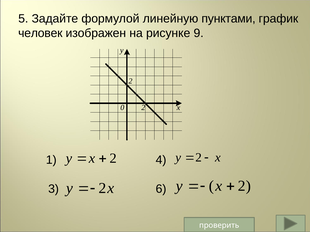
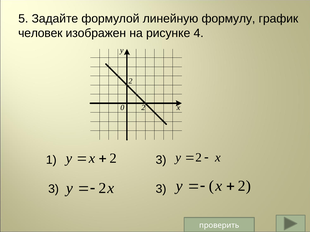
пунктами: пунктами -> формулу
9: 9 -> 4
1 4: 4 -> 3
6 at (161, 189): 6 -> 3
